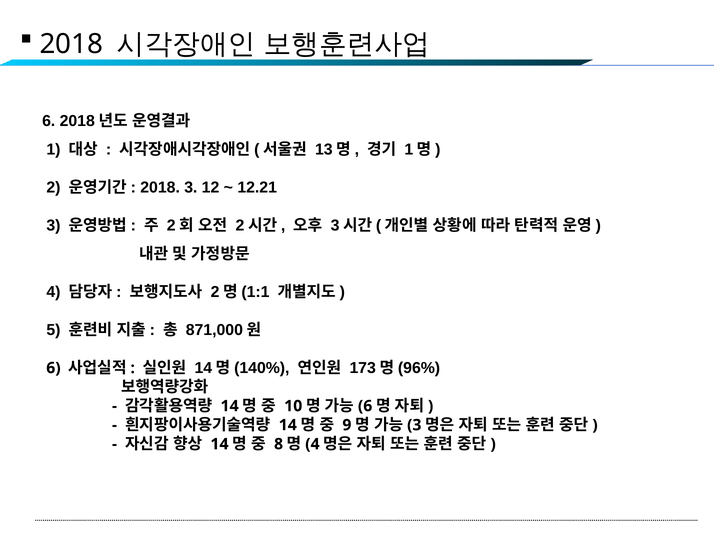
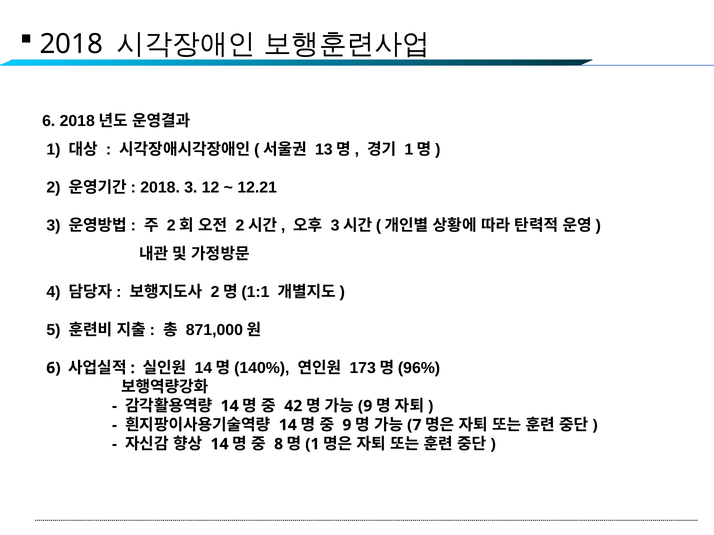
10: 10 -> 42
6 at (365, 406): 6 -> 9
3 at (414, 425): 3 -> 7
4 at (312, 444): 4 -> 1
